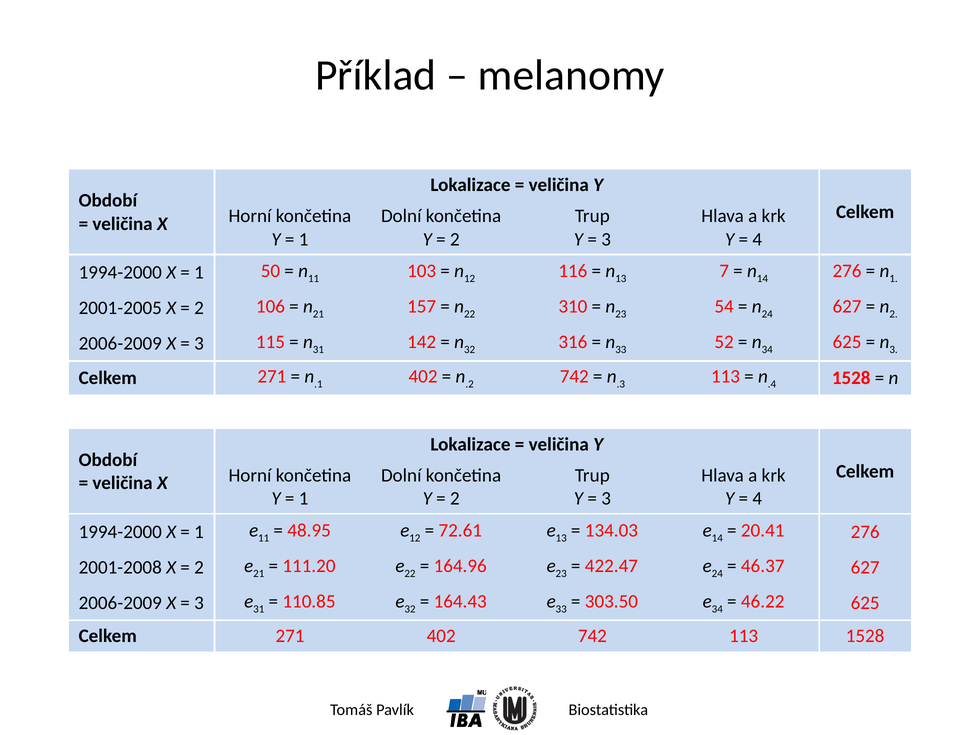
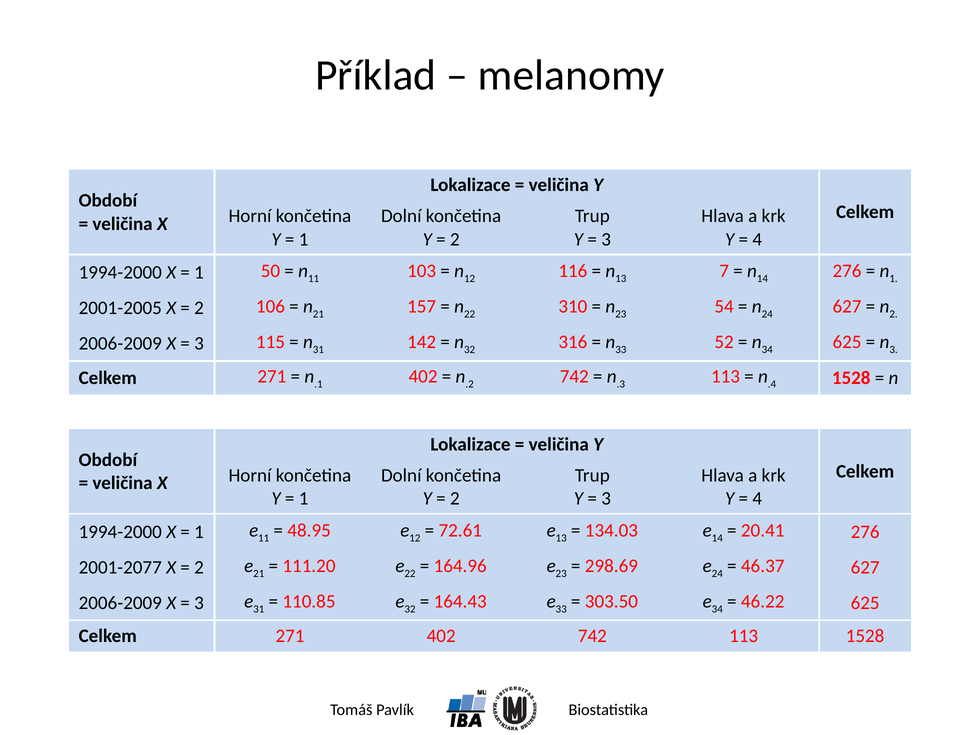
2001-2008: 2001-2008 -> 2001-2077
422.47: 422.47 -> 298.69
